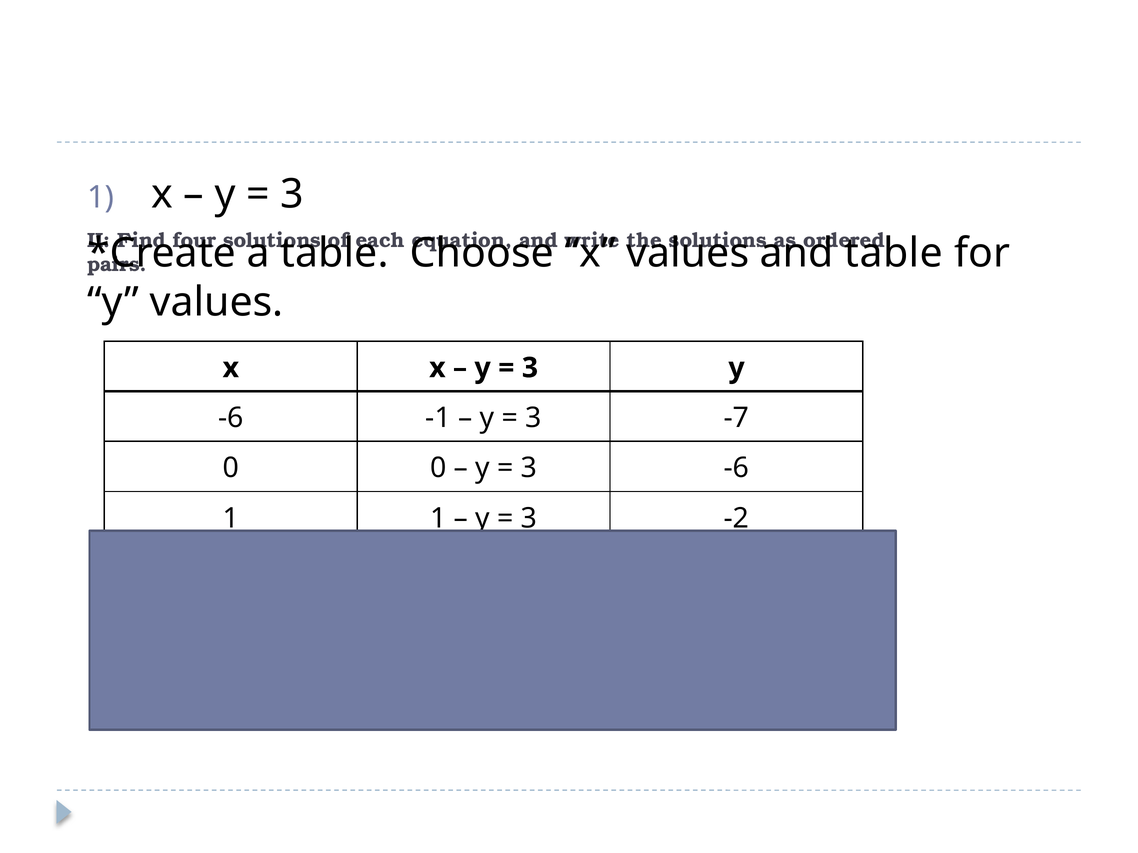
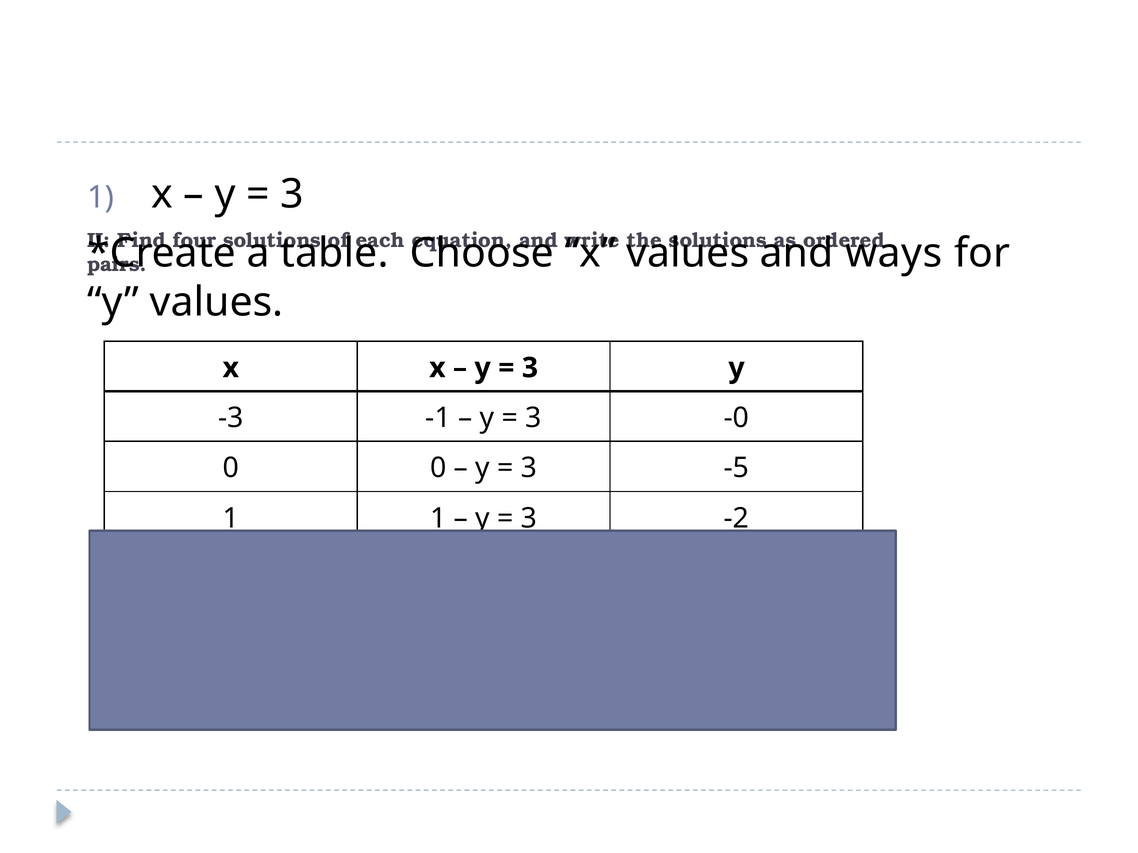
table at (894, 253): table -> ways
-6 at (231, 418): -6 -> -3
-7: -7 -> -0
3 -6: -6 -> -5
